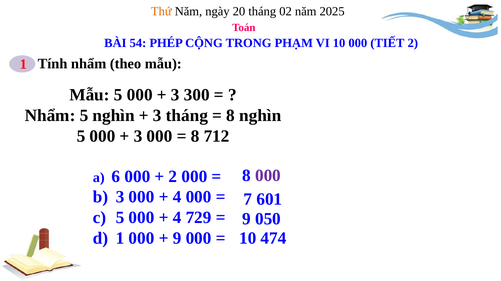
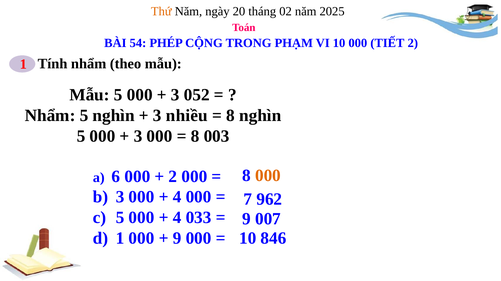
300: 300 -> 052
3 tháng: tháng -> nhiều
712: 712 -> 003
000 at (268, 176) colour: purple -> orange
601: 601 -> 962
729: 729 -> 033
050: 050 -> 007
474: 474 -> 846
